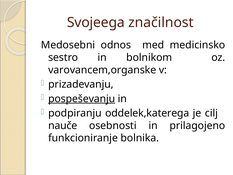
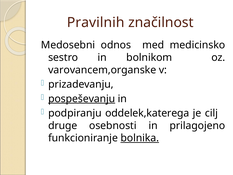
Svojeega: Svojeega -> Pravilnih
nauče: nauče -> druge
bolnika underline: none -> present
